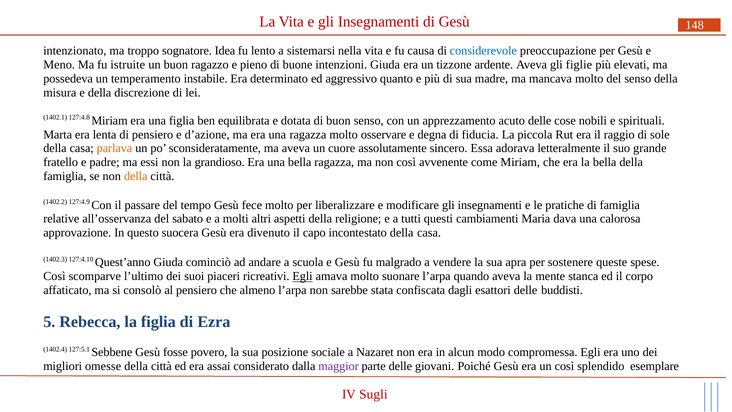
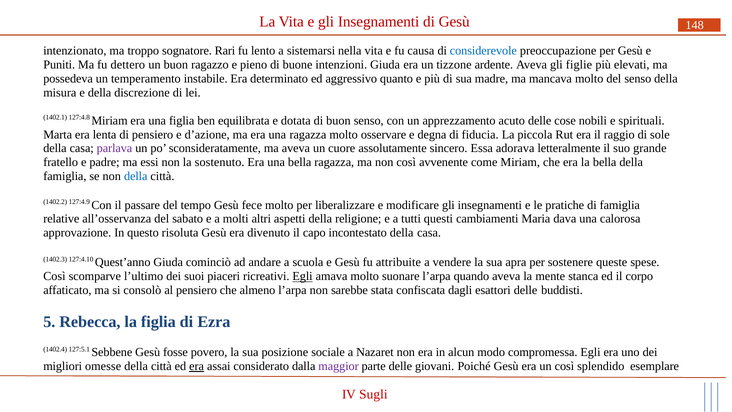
Idea: Idea -> Rari
Meno: Meno -> Puniti
istruite: istruite -> dettero
parlava colour: orange -> purple
grandioso: grandioso -> sostenuto
della at (136, 176) colour: orange -> blue
suocera: suocera -> risoluta
malgrado: malgrado -> attribuite
era at (197, 366) underline: none -> present
